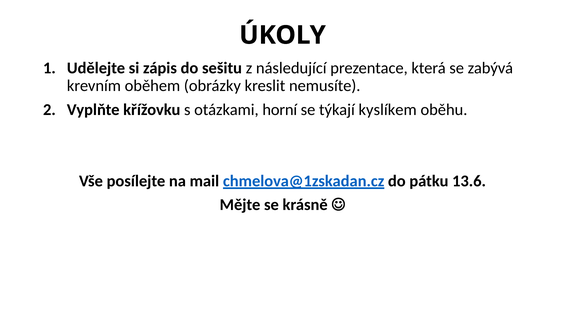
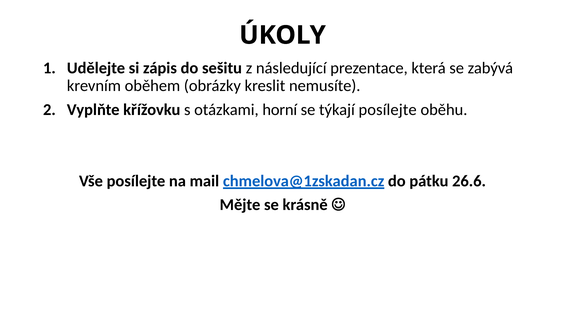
týkají kyslíkem: kyslíkem -> posílejte
13.6: 13.6 -> 26.6
